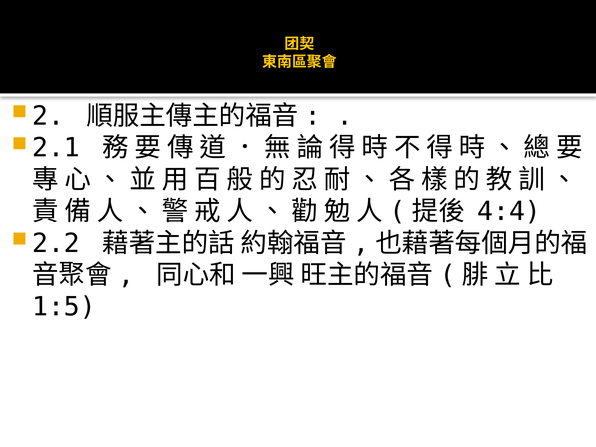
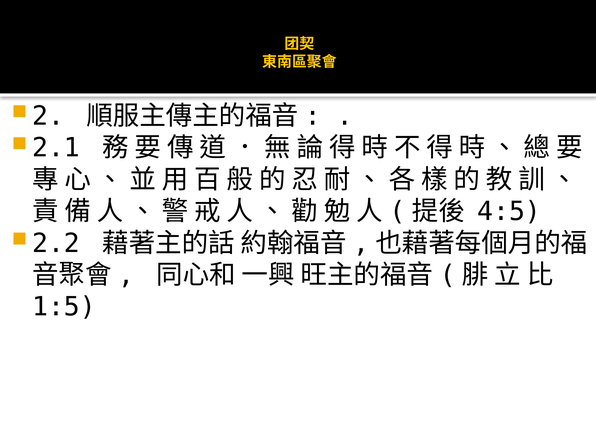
4:4: 4:4 -> 4:5
